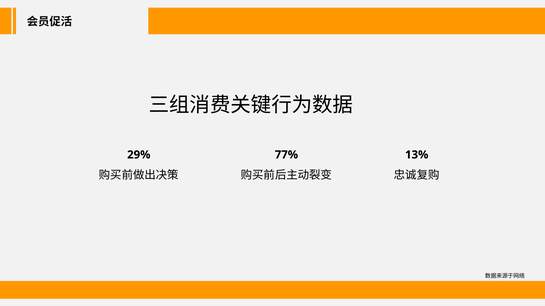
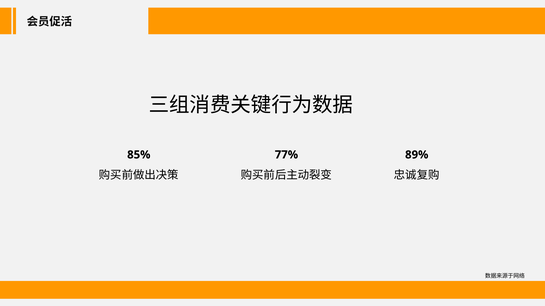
29%: 29% -> 85%
13%: 13% -> 89%
